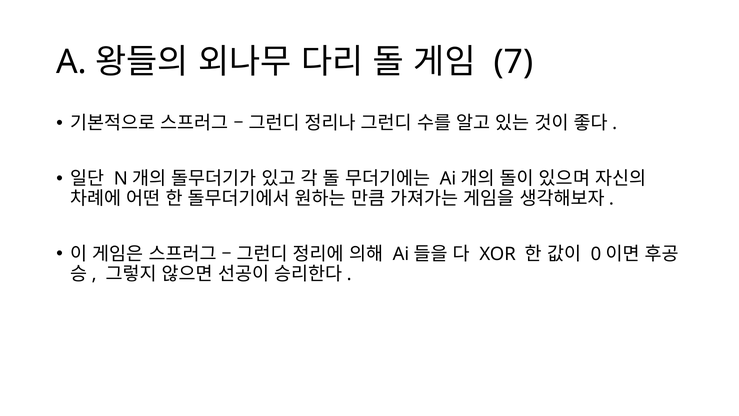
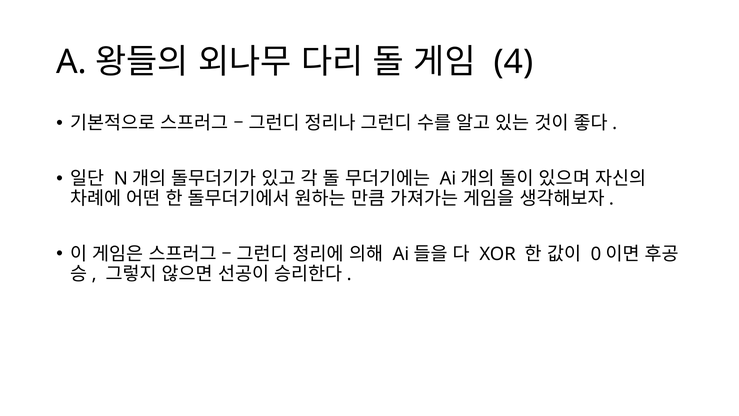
7: 7 -> 4
